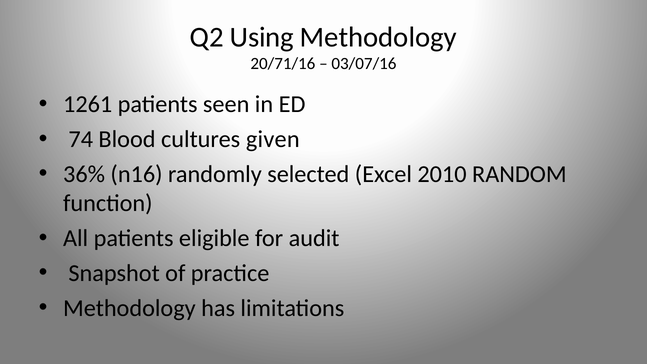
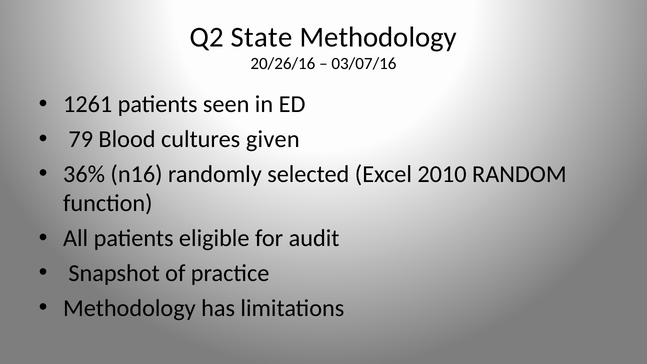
Using: Using -> State
20/71/16: 20/71/16 -> 20/26/16
74: 74 -> 79
